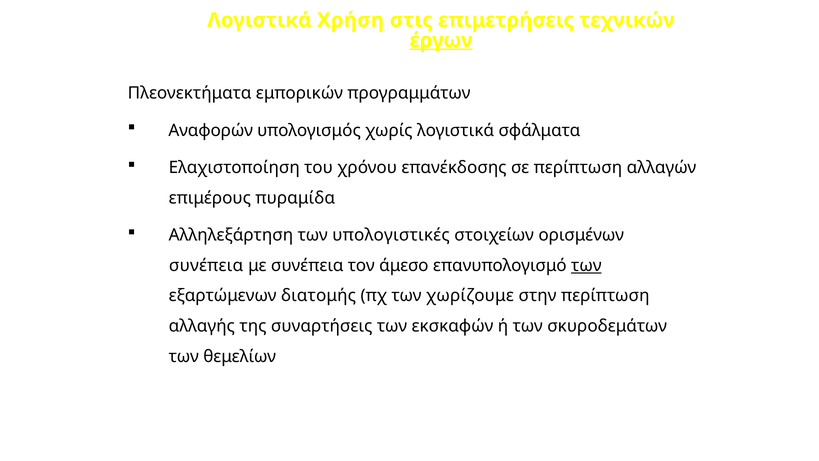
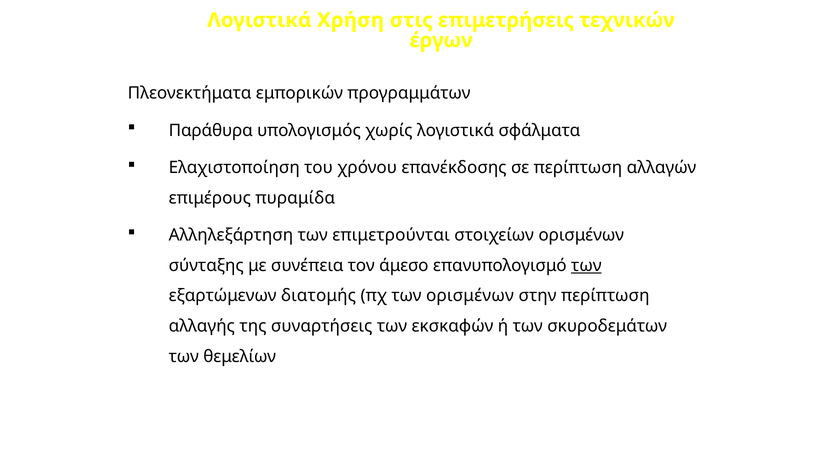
έργων underline: present -> none
Αναφορών: Αναφορών -> Παράθυρα
υπολογιστικές: υπολογιστικές -> επιμετρούνται
συνέπεια at (206, 265): συνέπεια -> σύνταξης
των χωρίζουμε: χωρίζουμε -> ορισμένων
